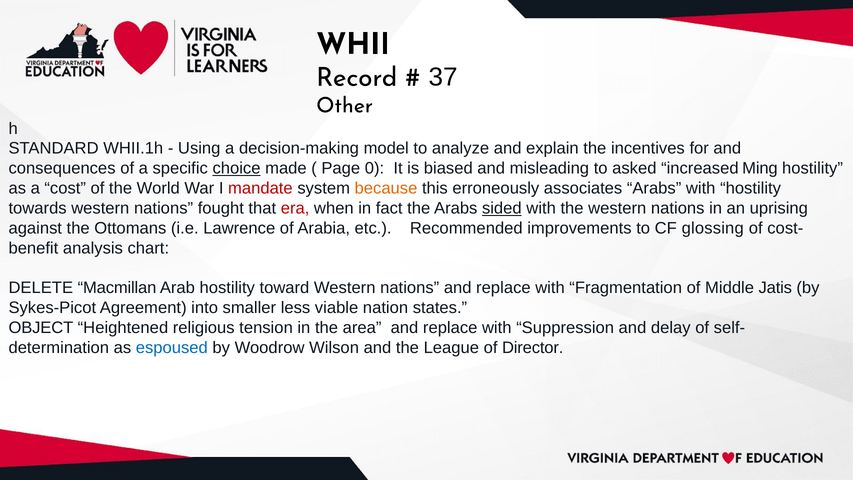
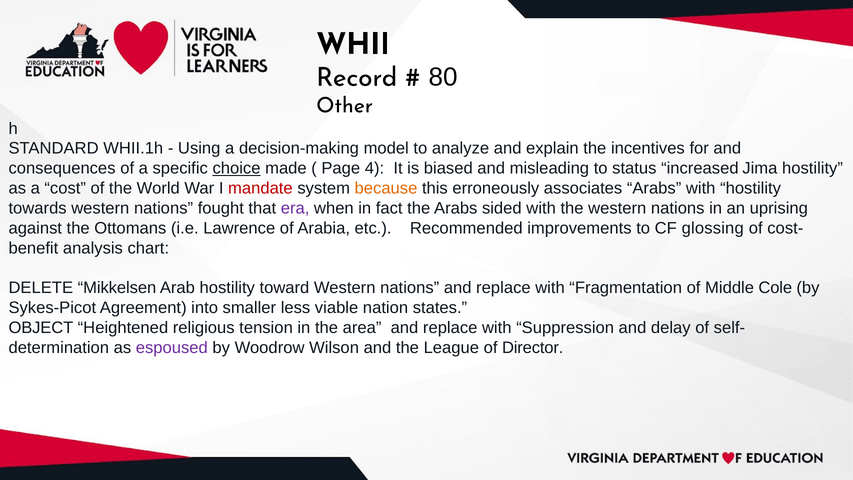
37: 37 -> 80
0: 0 -> 4
asked: asked -> status
Ming: Ming -> Jima
era colour: red -> purple
sided underline: present -> none
Macmillan: Macmillan -> Mikkelsen
Jatis: Jatis -> Cole
espoused colour: blue -> purple
